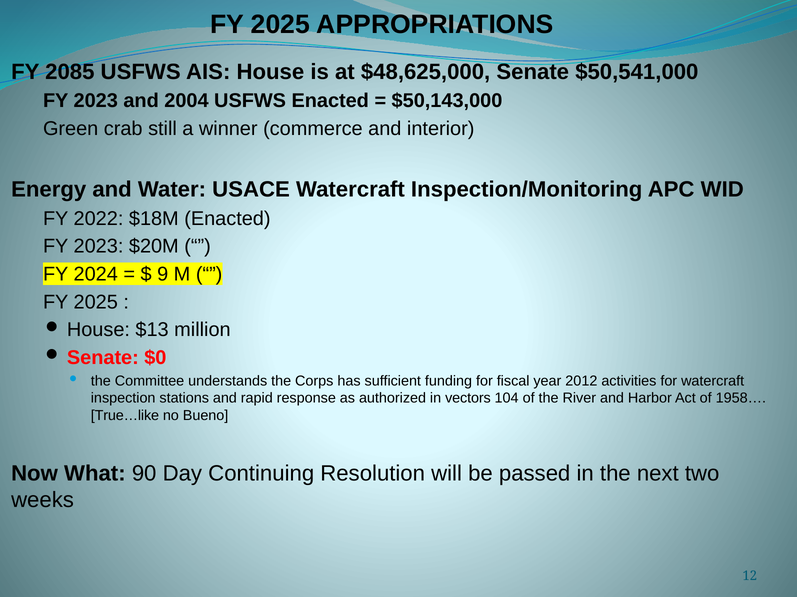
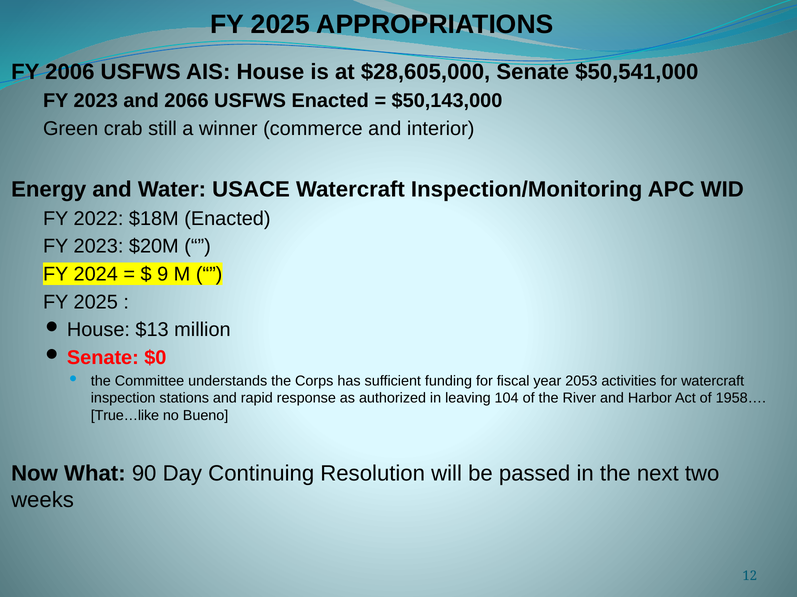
2085: 2085 -> 2006
$48,625,000: $48,625,000 -> $28,605,000
2004: 2004 -> 2066
2012: 2012 -> 2053
vectors: vectors -> leaving
